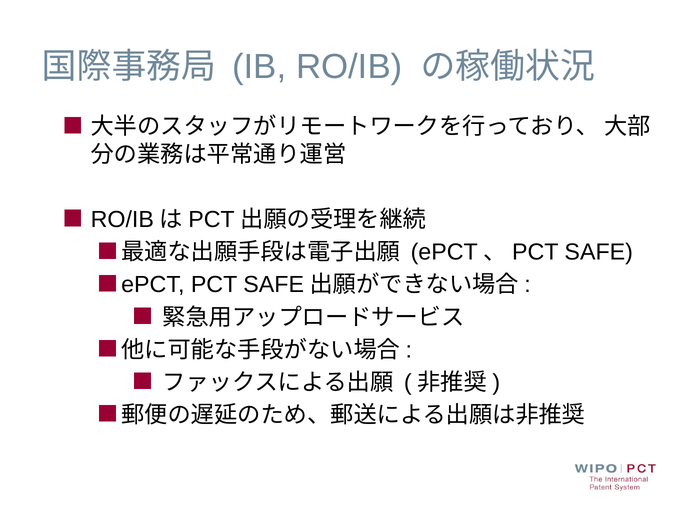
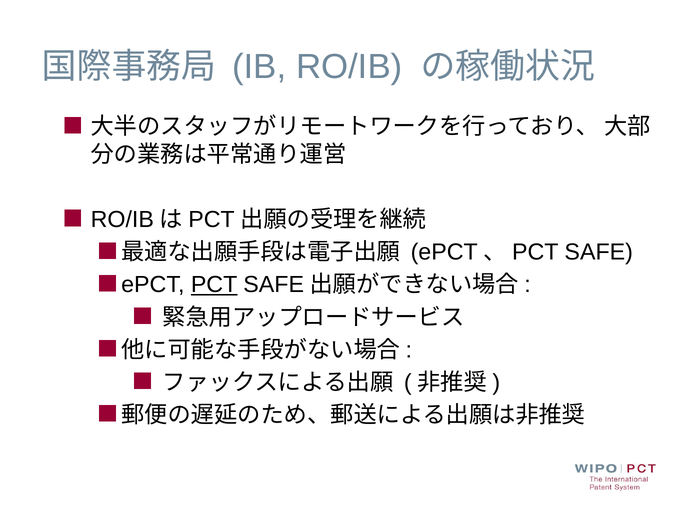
PCT underline: none -> present
